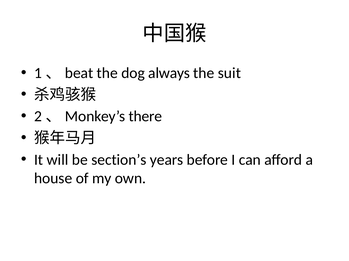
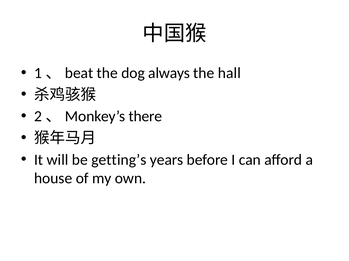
suit: suit -> hall
section’s: section’s -> getting’s
